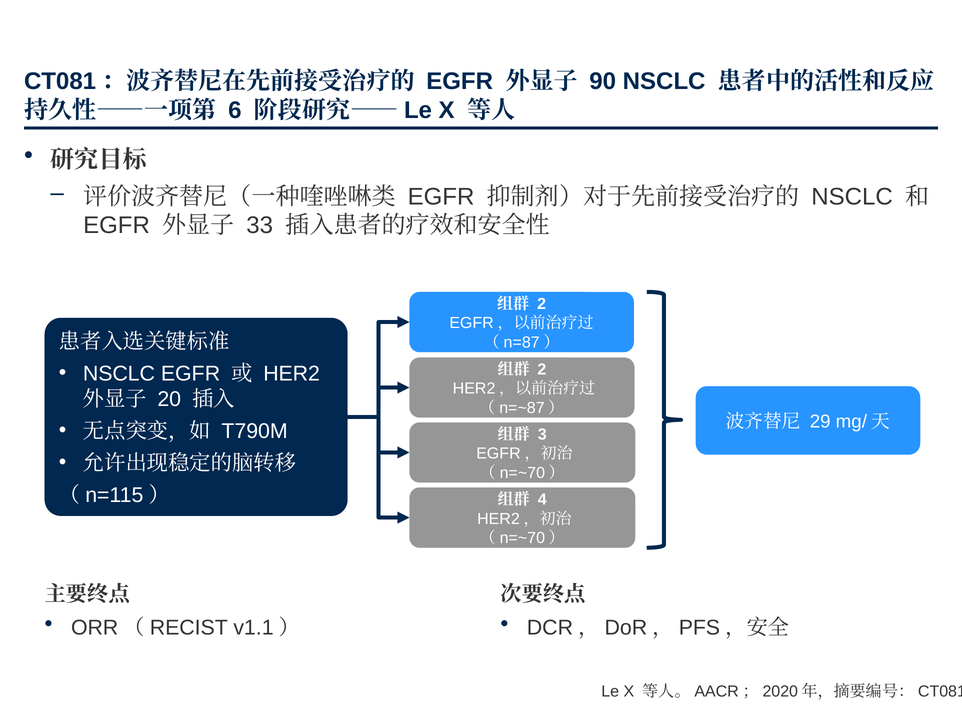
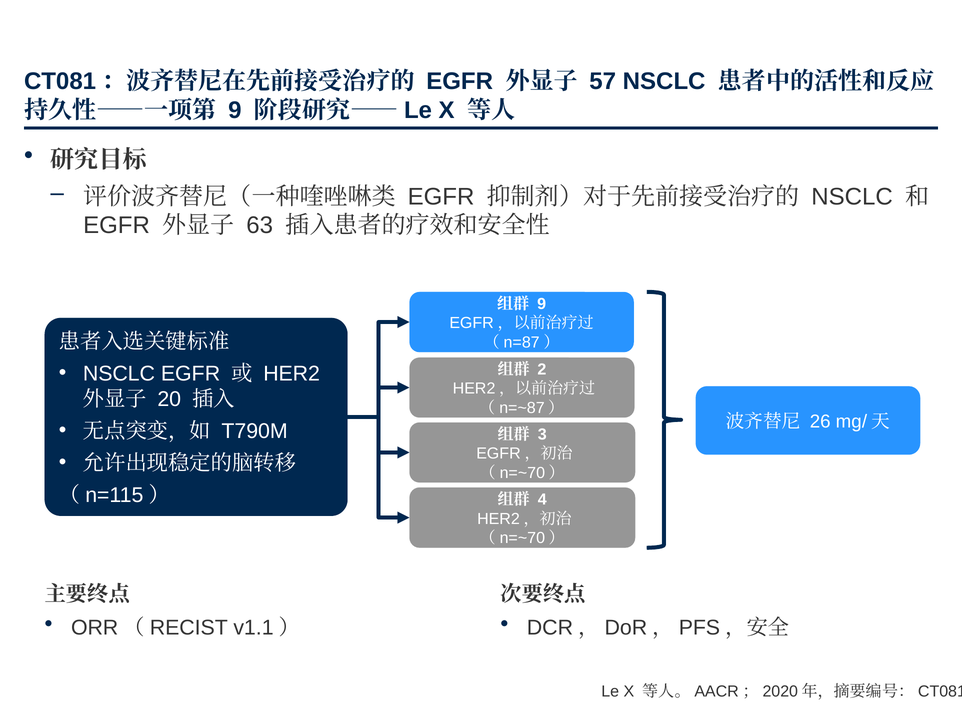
90: 90 -> 57
6 at (235, 110): 6 -> 9
33: 33 -> 63
2 at (542, 304): 2 -> 9
29: 29 -> 26
